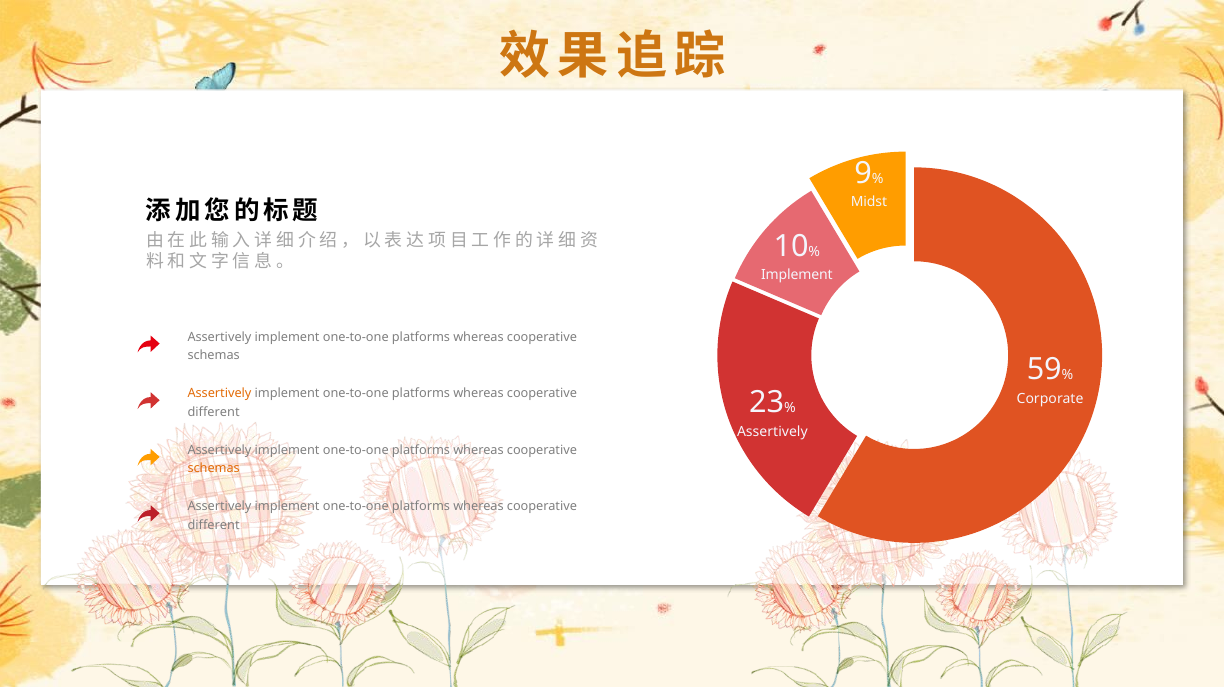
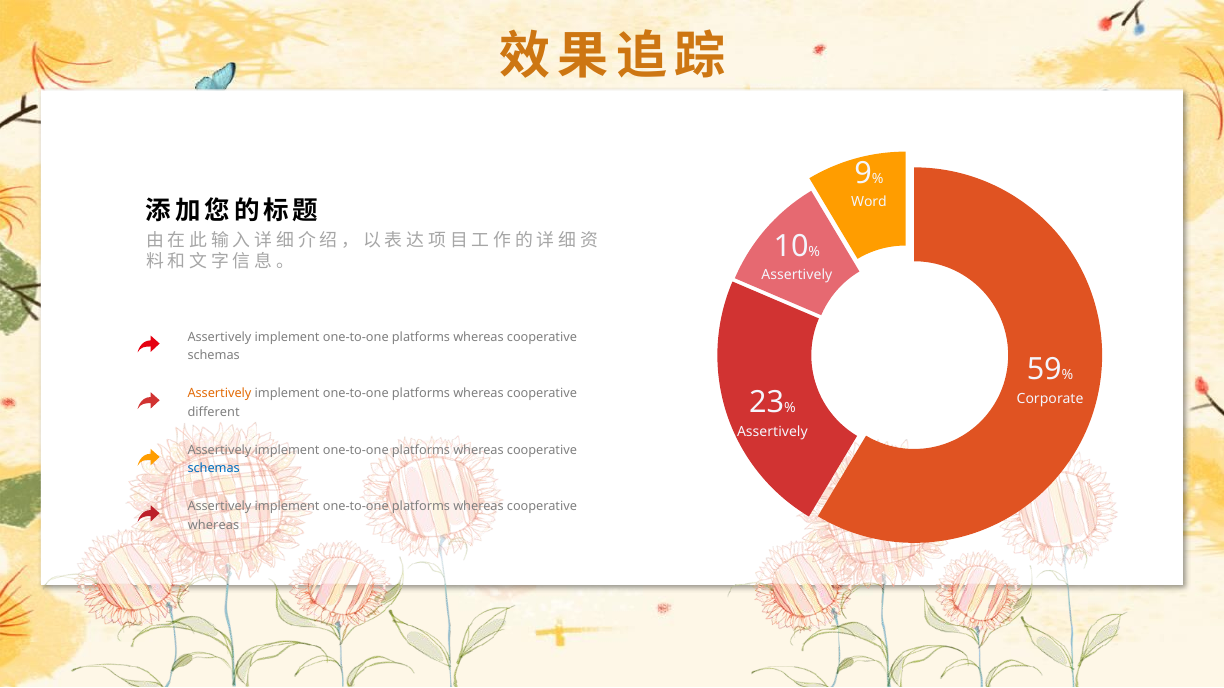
Midst: Midst -> Word
Implement at (797, 275): Implement -> Assertively
schemas at (214, 469) colour: orange -> blue
different at (214, 525): different -> whereas
